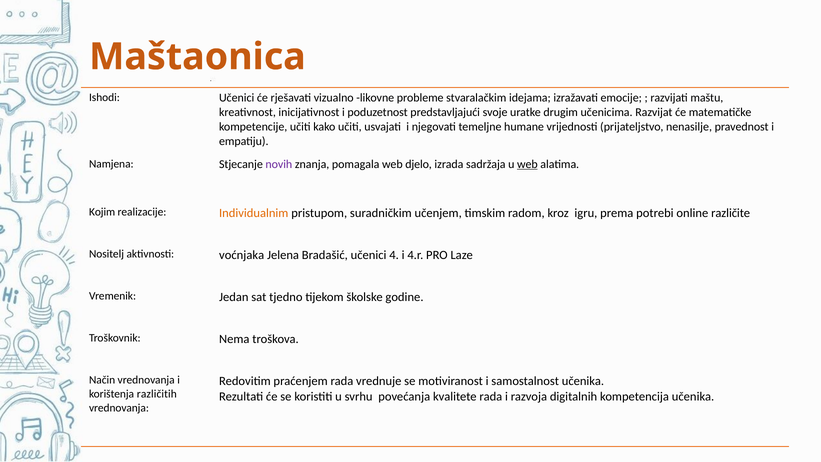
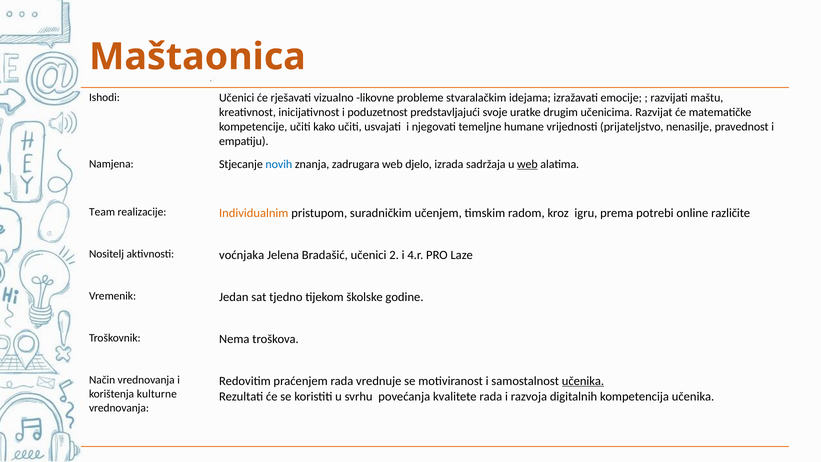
novih colour: purple -> blue
pomagala: pomagala -> zadrugara
Kojim: Kojim -> Team
4: 4 -> 2
učenika at (583, 381) underline: none -> present
različitih: različitih -> kulturne
